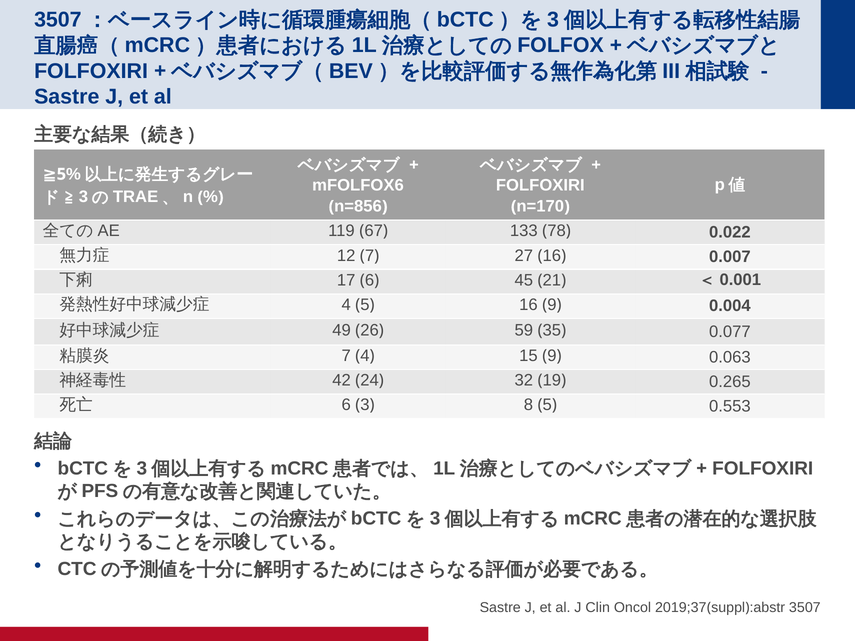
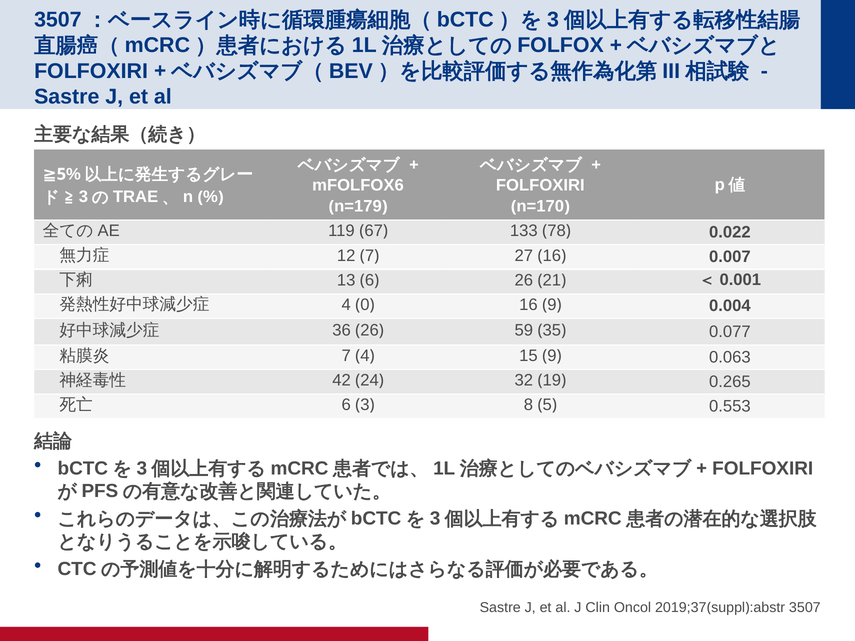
n=856: n=856 -> n=179
17: 17 -> 13
45 at (524, 280): 45 -> 26
5 at (365, 305): 5 -> 0
49: 49 -> 36
